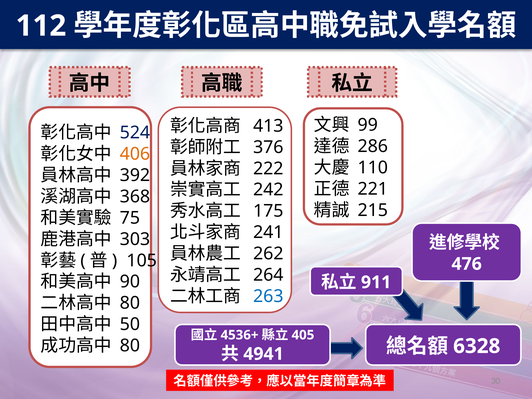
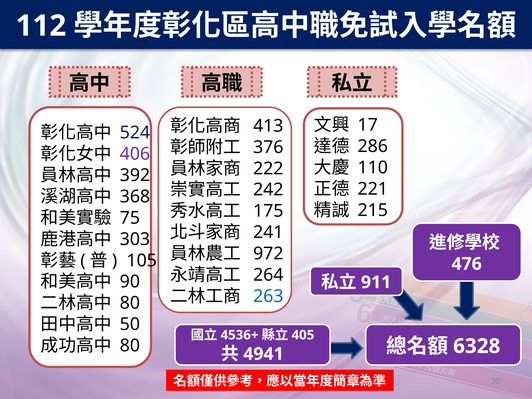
99: 99 -> 17
406 colour: orange -> purple
262: 262 -> 972
